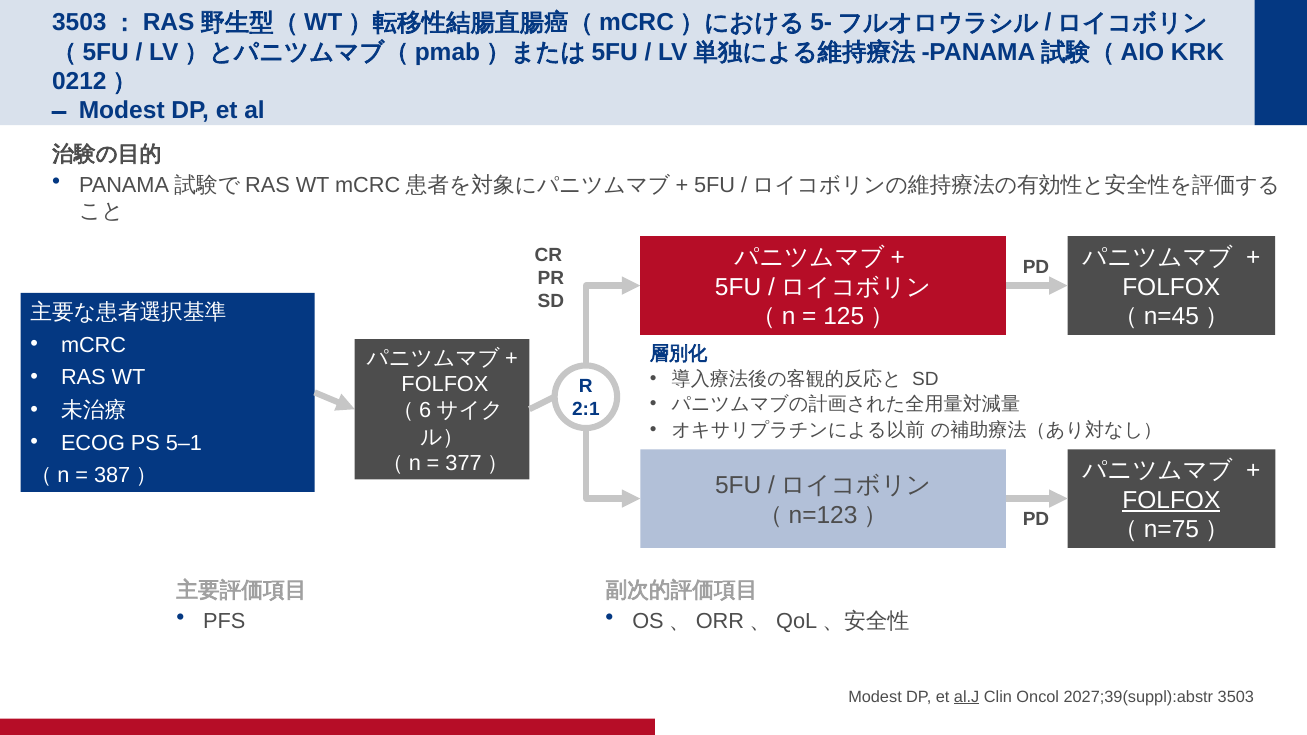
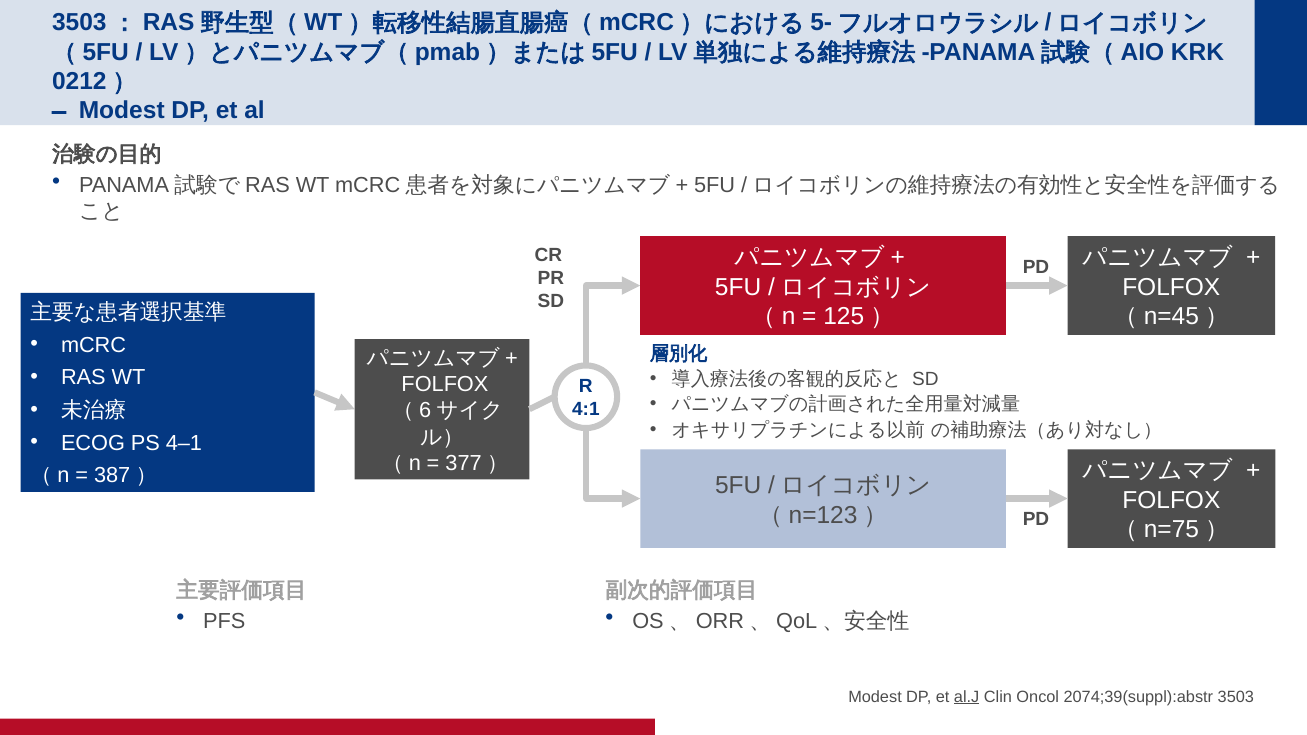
2:1: 2:1 -> 4:1
5–1: 5–1 -> 4–1
FOLFOX at (1171, 500) underline: present -> none
2027;39(suppl):abstr: 2027;39(suppl):abstr -> 2074;39(suppl):abstr
